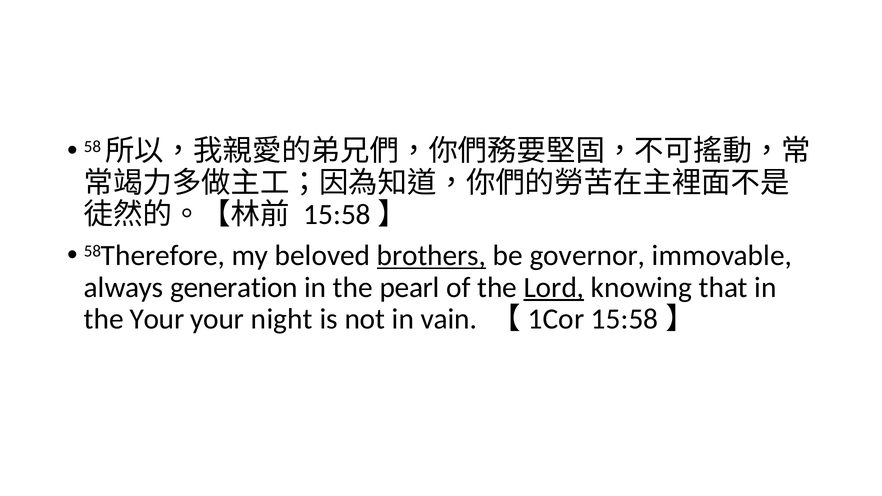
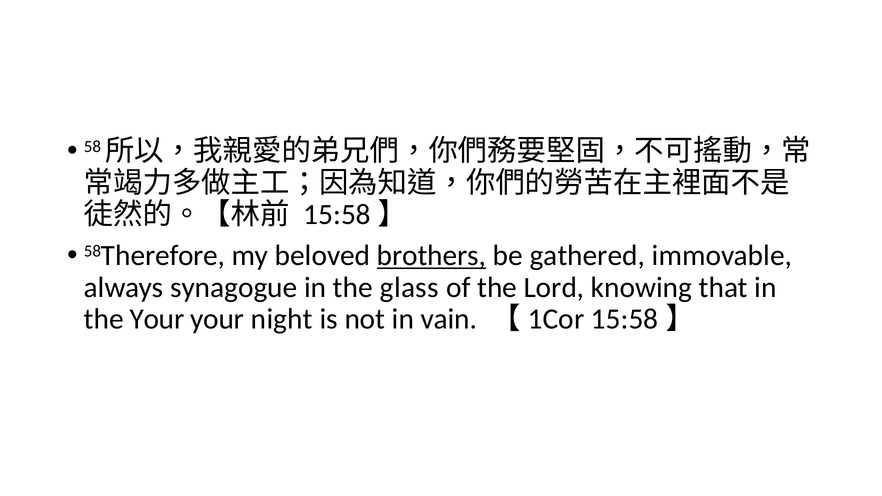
governor: governor -> gathered
generation: generation -> synagogue
pearl: pearl -> glass
Lord underline: present -> none
